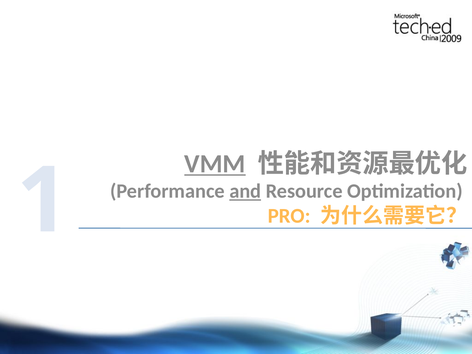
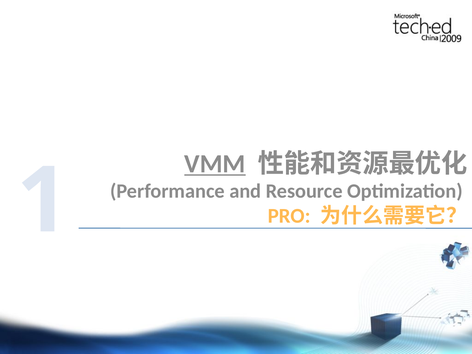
and underline: present -> none
